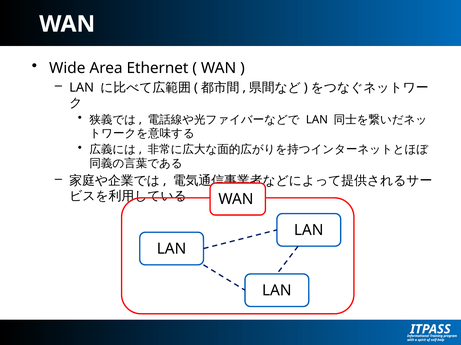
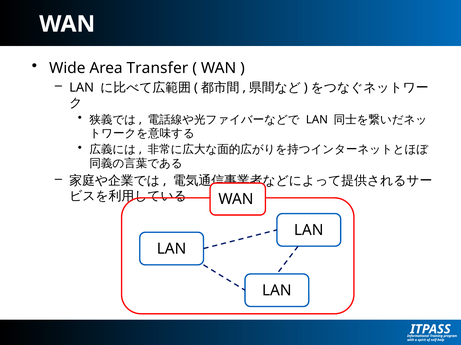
Ethernet: Ethernet -> Transfer
